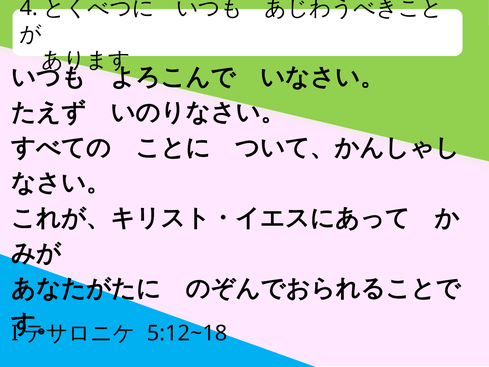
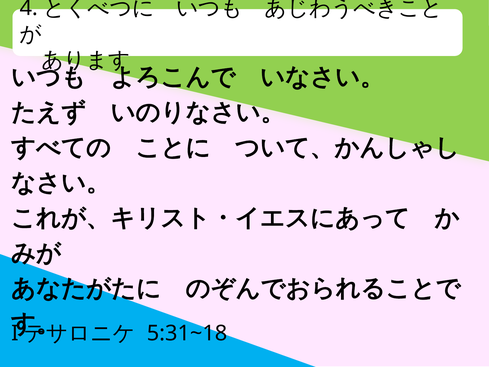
5:12~18: 5:12~18 -> 5:31~18
